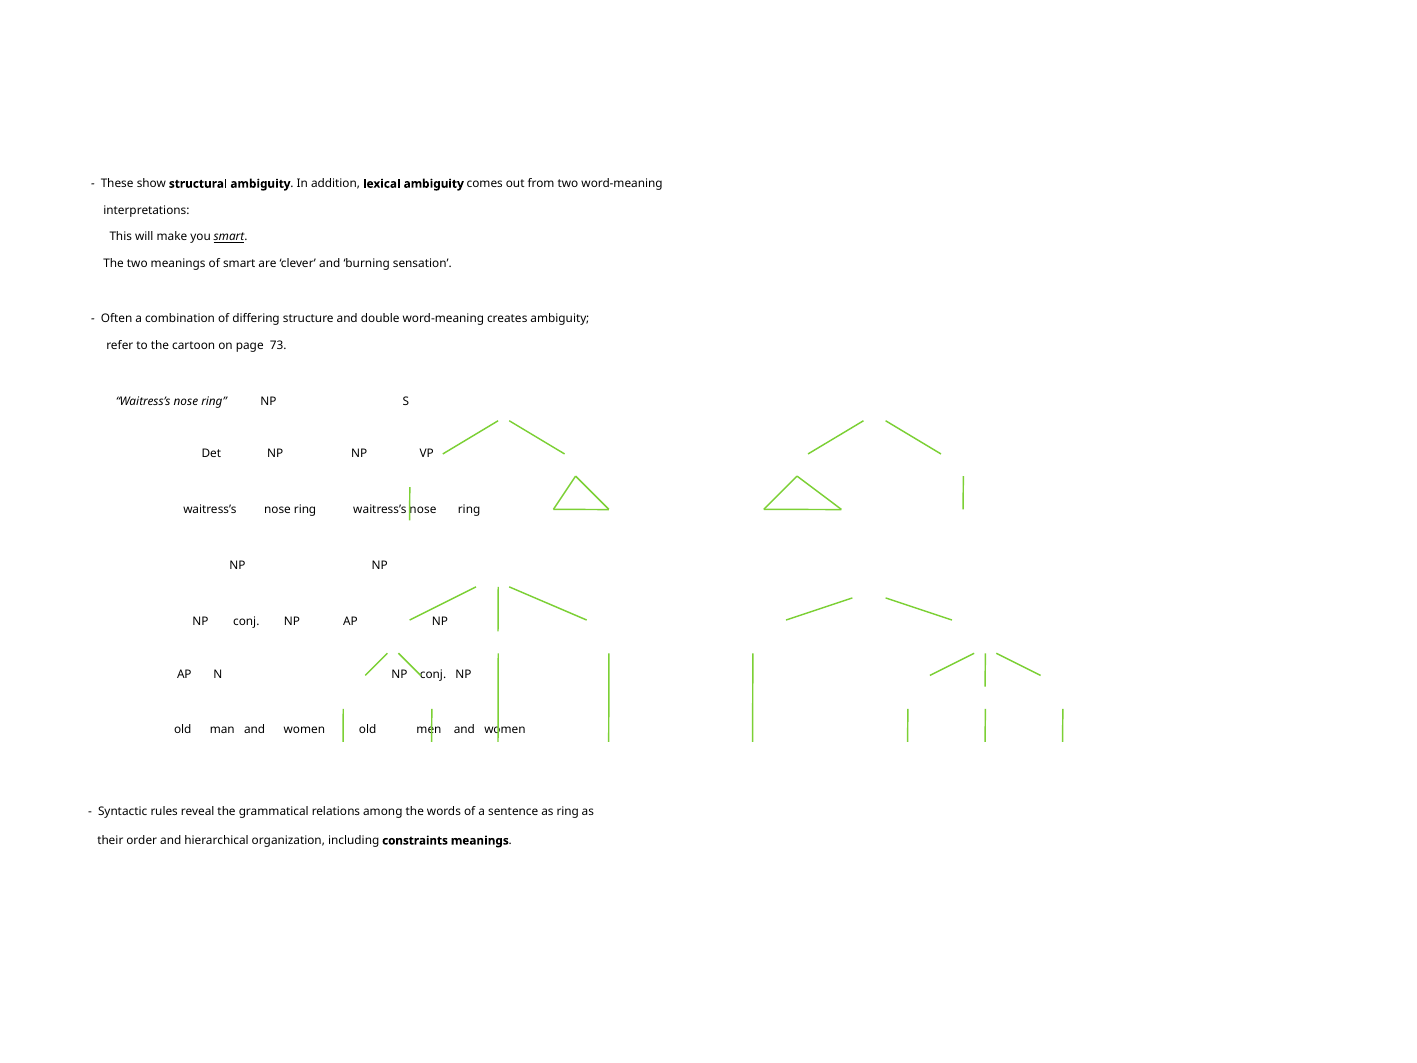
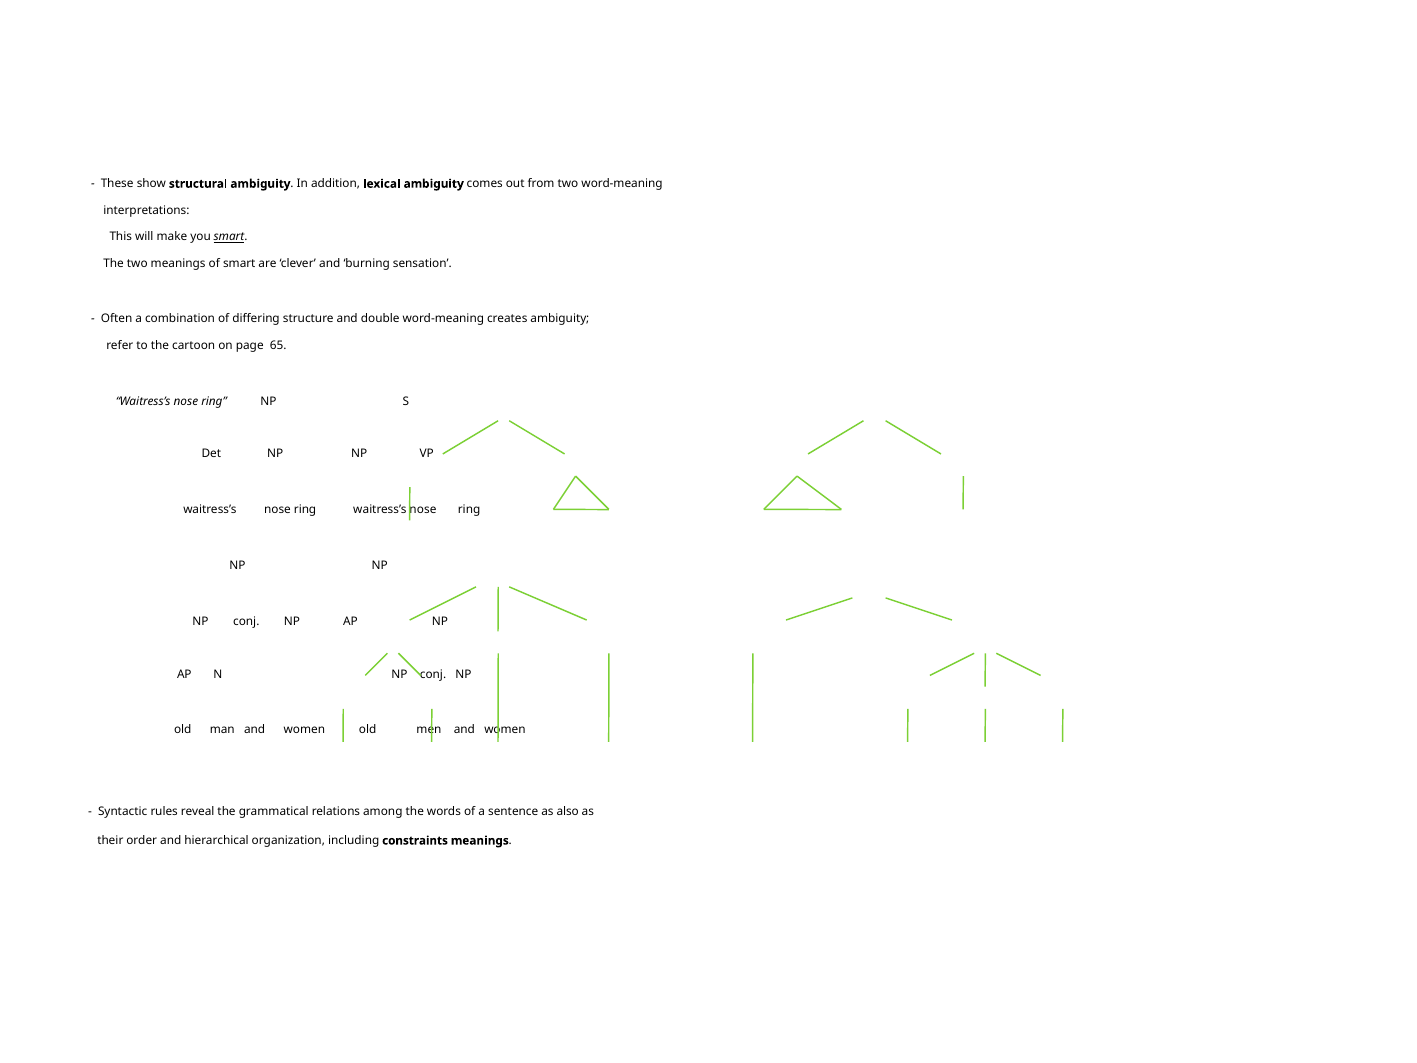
73: 73 -> 65
as ring: ring -> also
